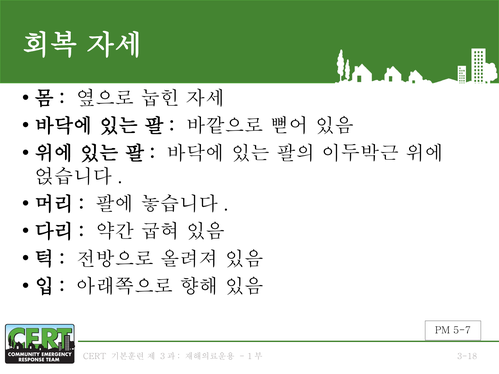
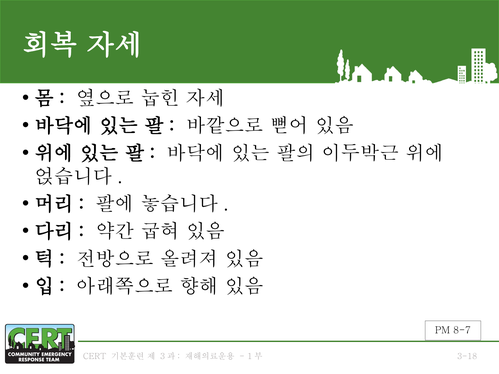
5-7: 5-7 -> 8-7
